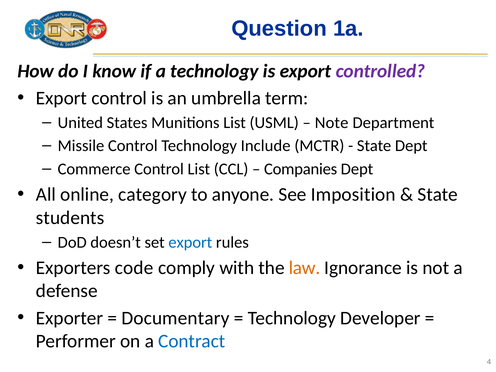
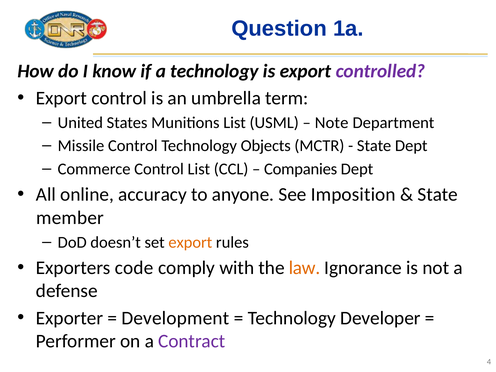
Include: Include -> Objects
category: category -> accuracy
students: students -> member
export at (190, 242) colour: blue -> orange
Documentary: Documentary -> Development
Contract colour: blue -> purple
